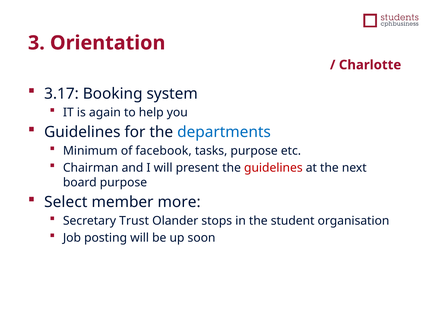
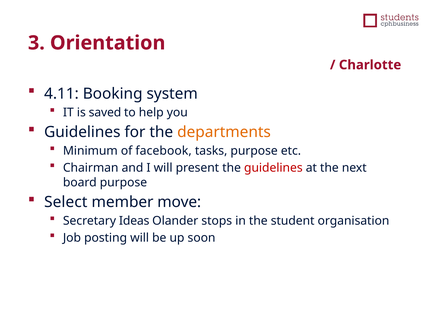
3.17: 3.17 -> 4.11
again: again -> saved
departments colour: blue -> orange
more: more -> move
Trust: Trust -> Ideas
